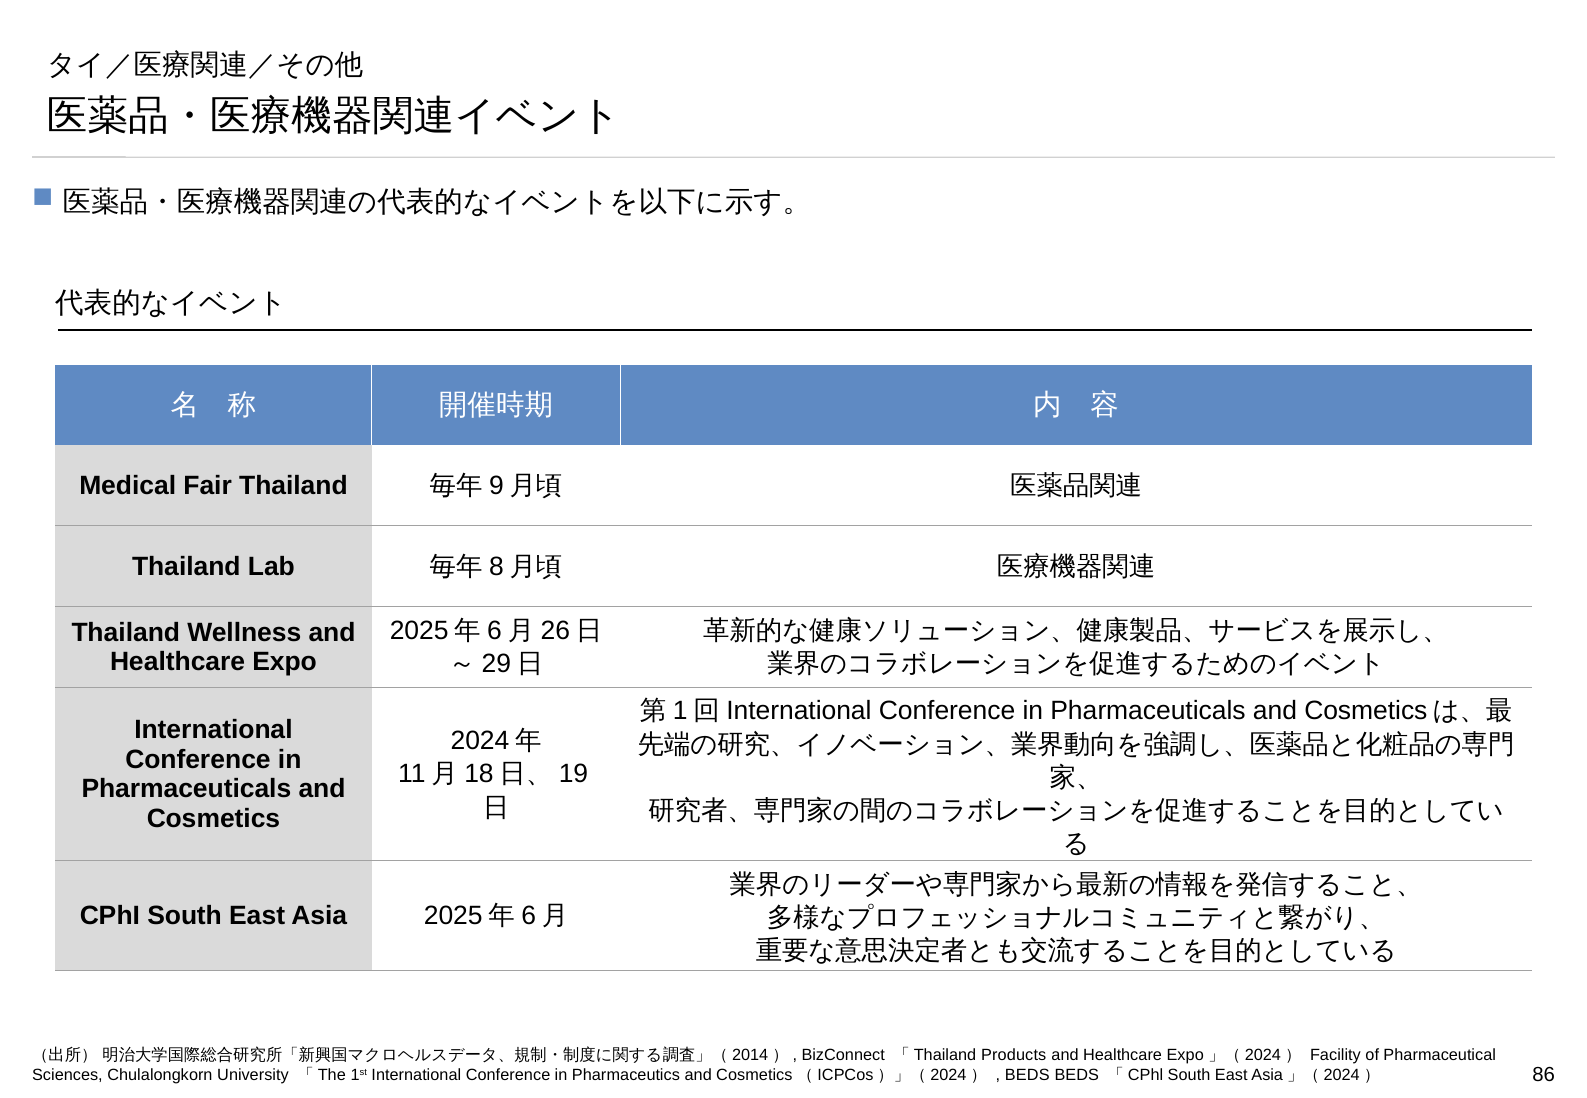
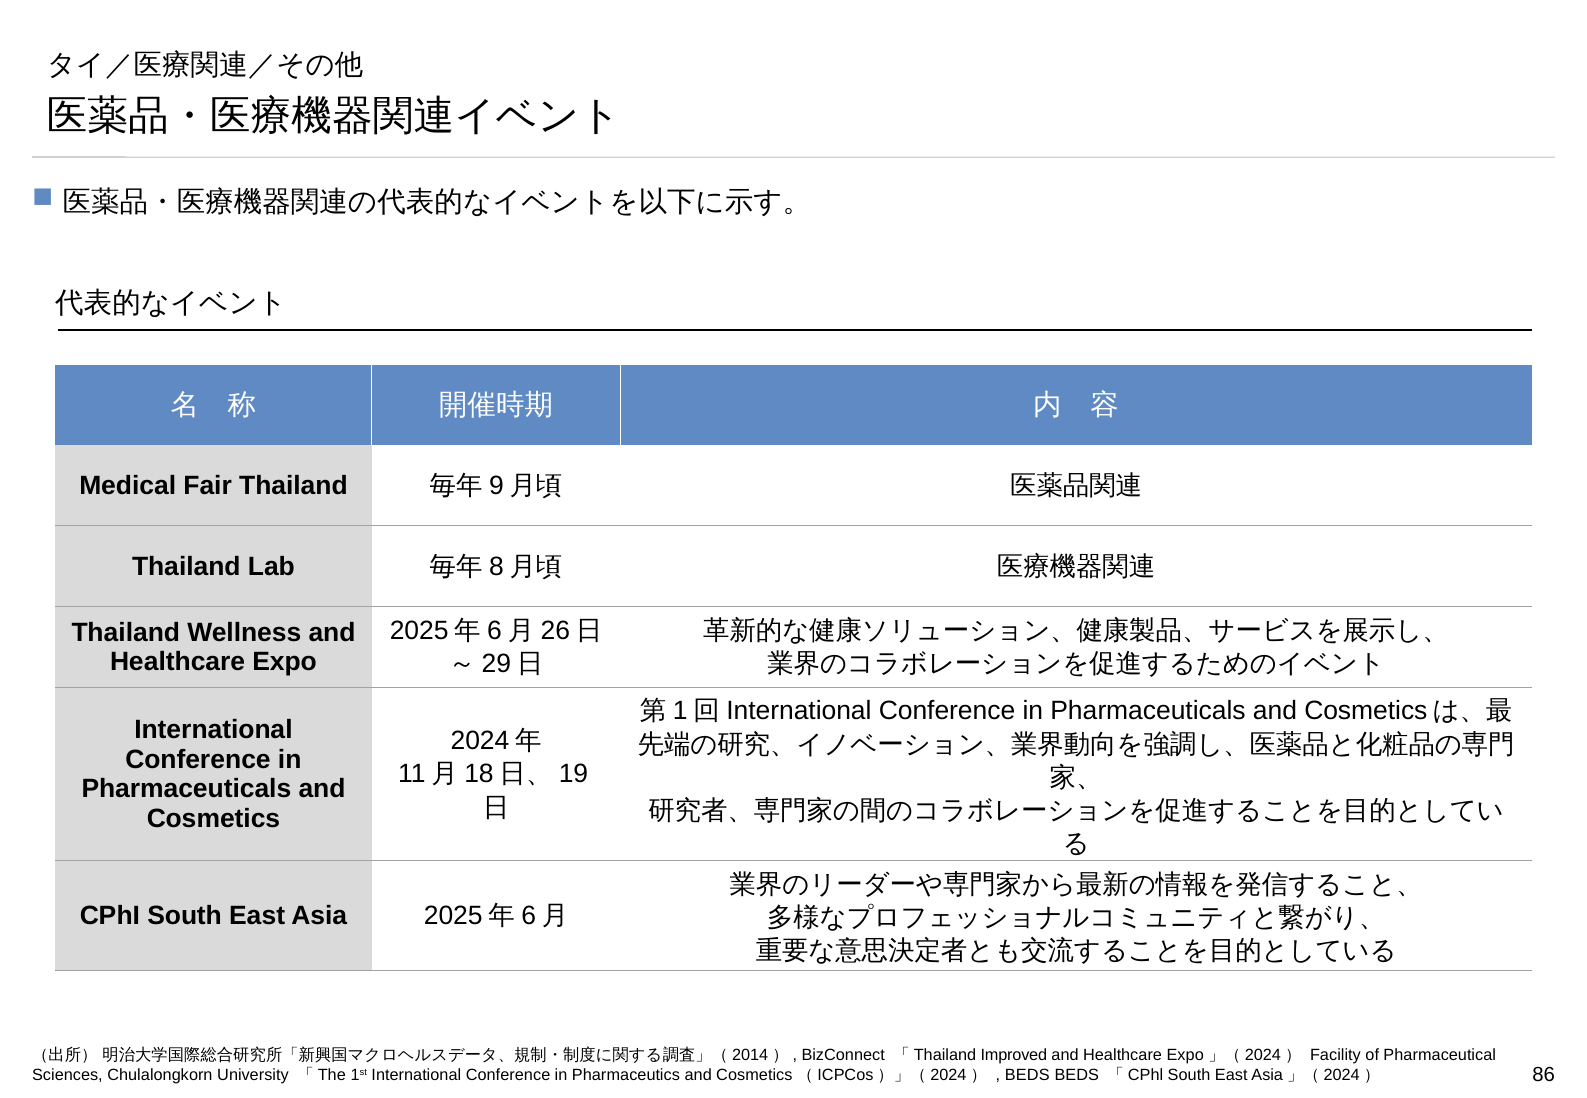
Products: Products -> Improved
